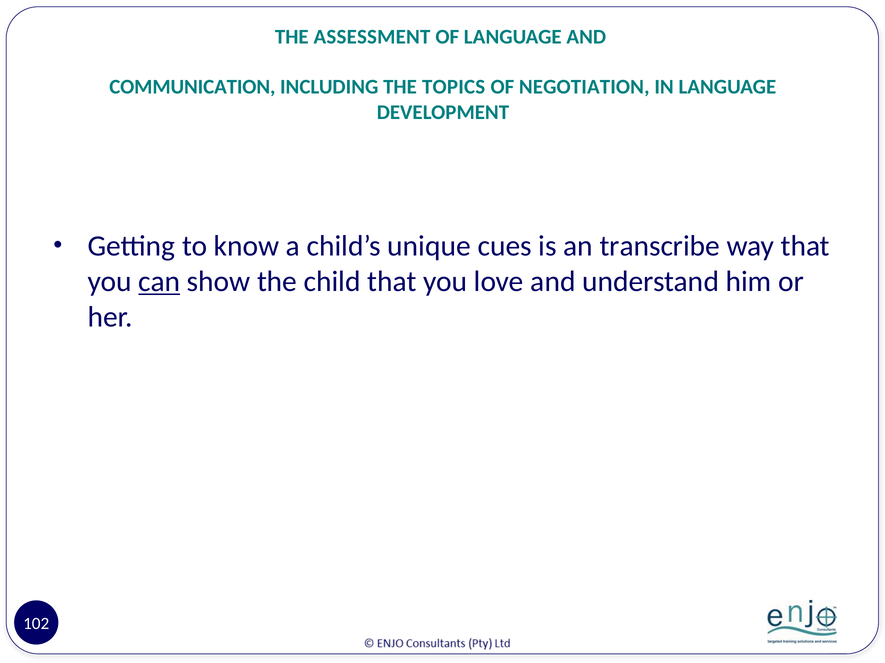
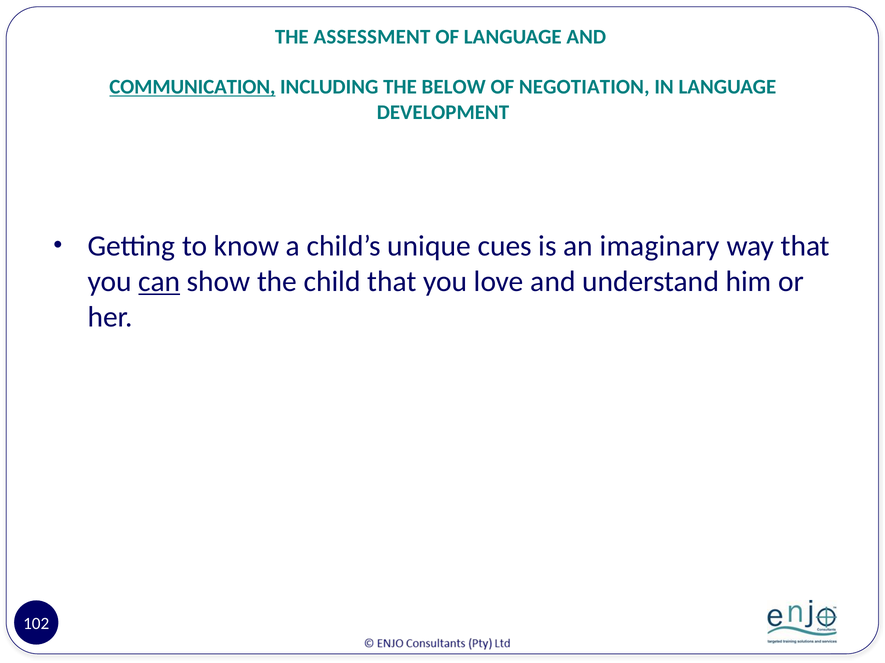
COMMUNICATION underline: none -> present
TOPICS: TOPICS -> BELOW
transcribe: transcribe -> imaginary
